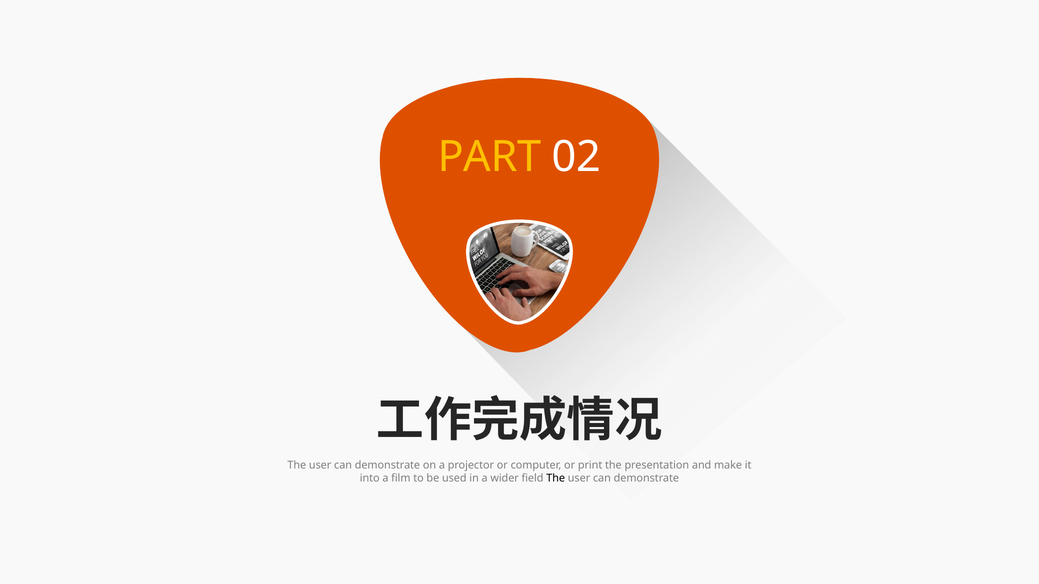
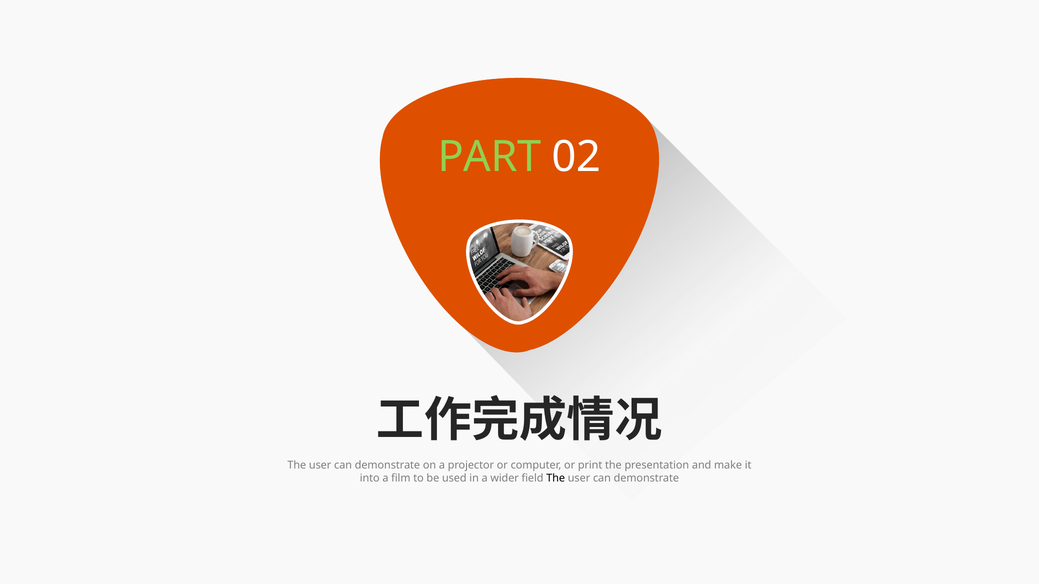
PART colour: yellow -> light green
